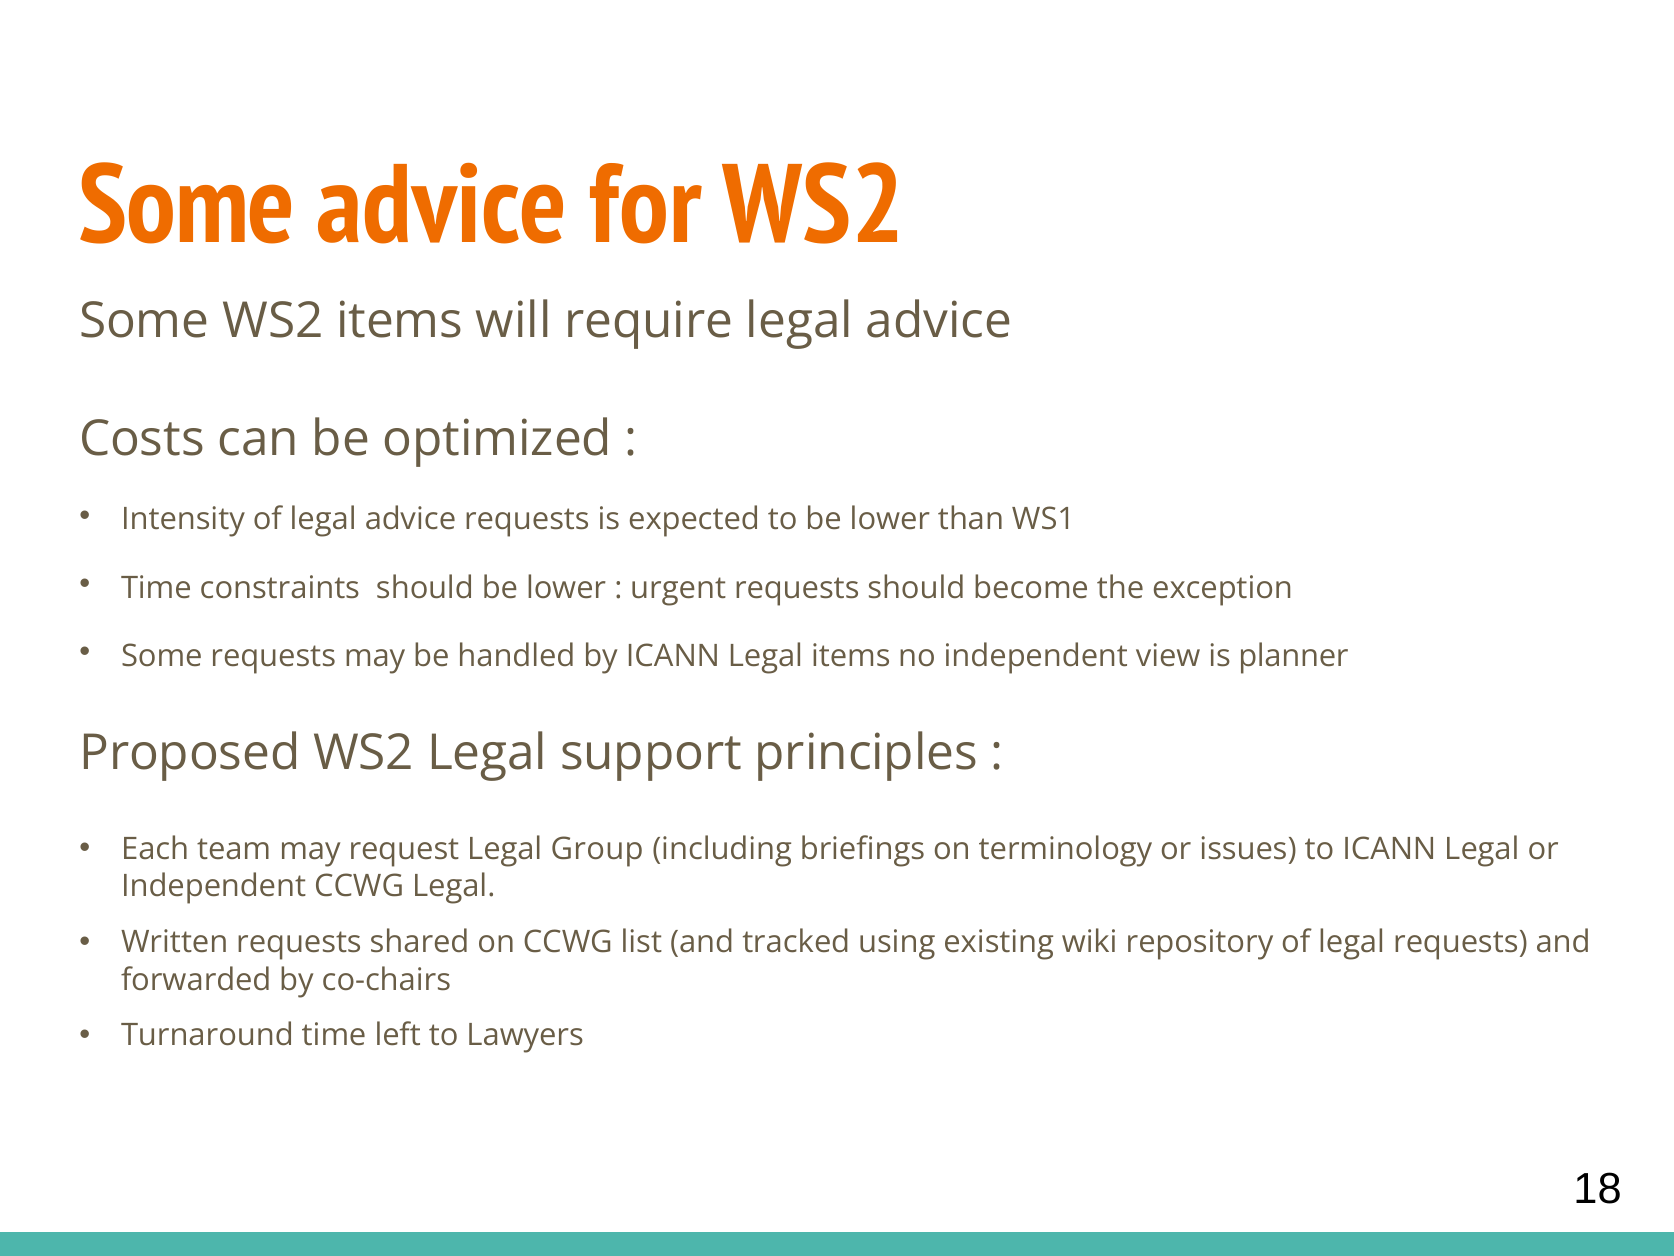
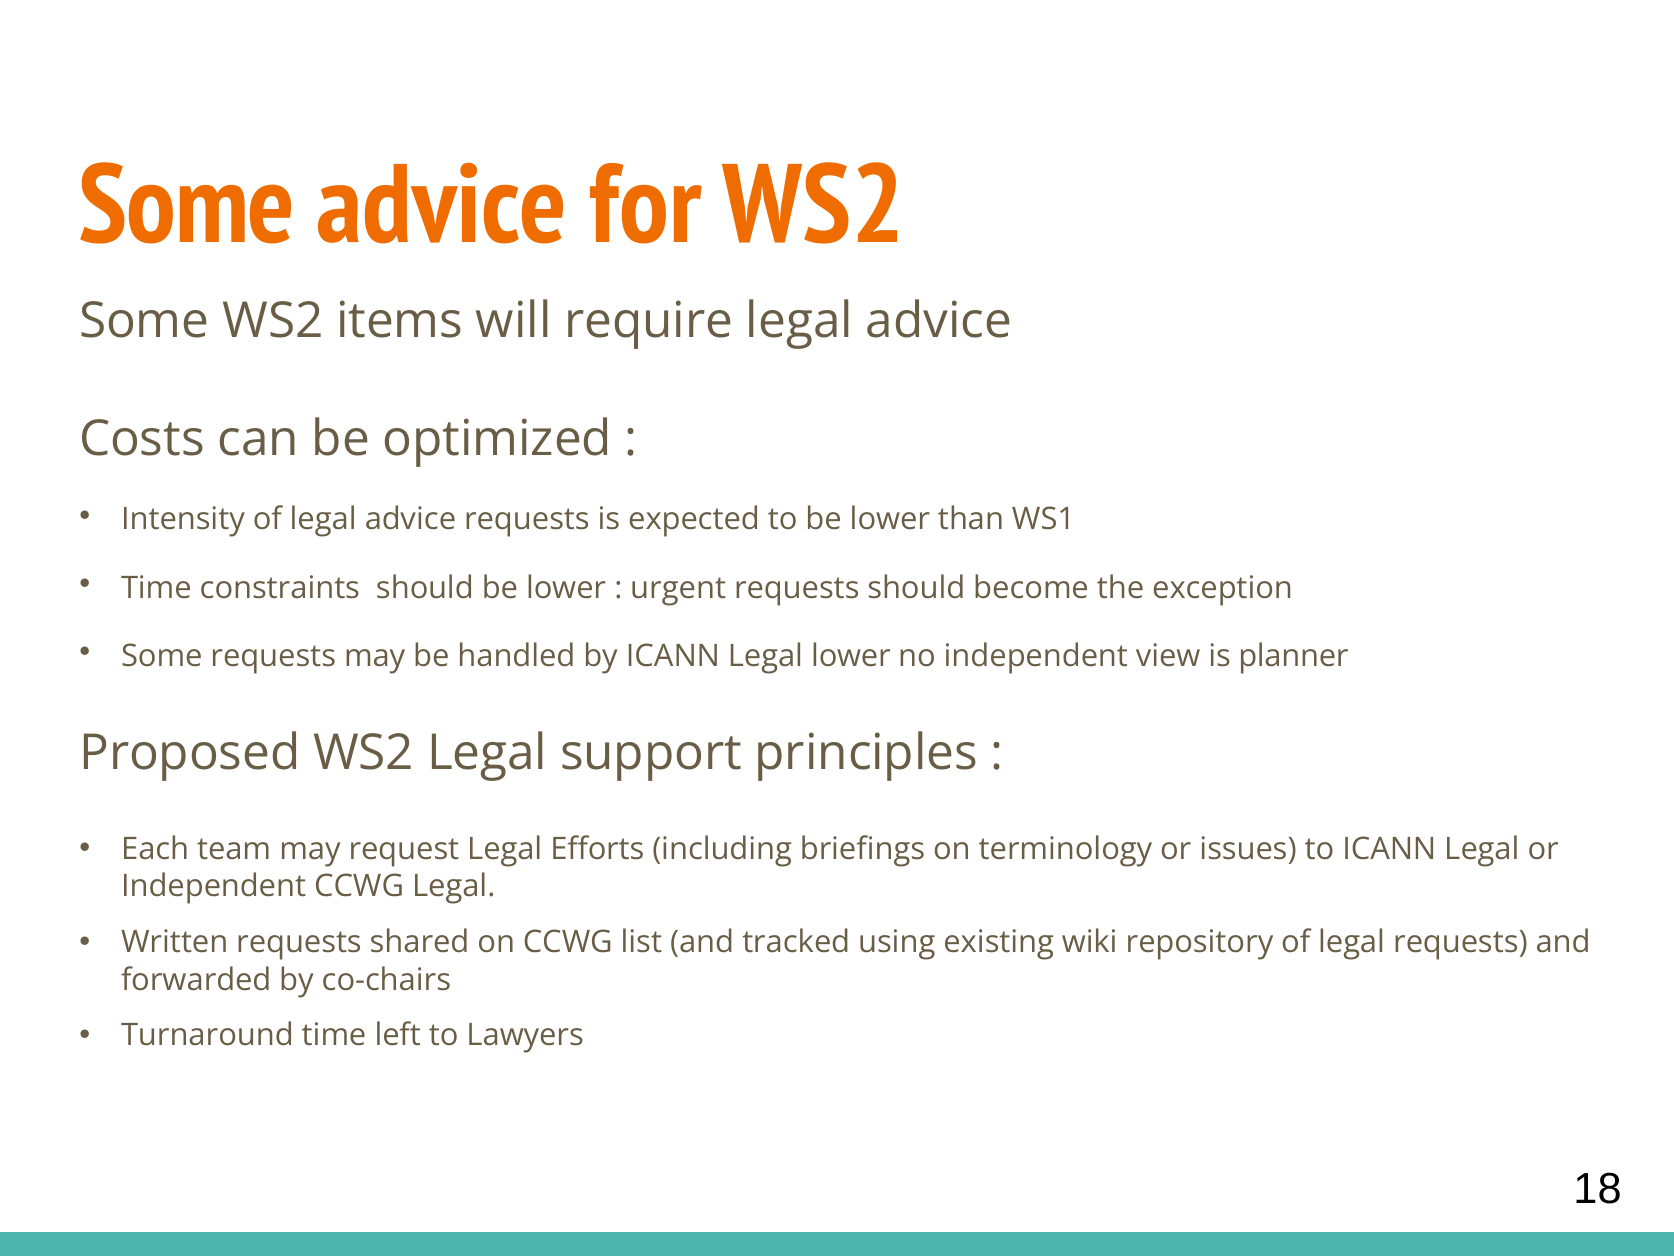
Legal items: items -> lower
Group: Group -> Efforts
